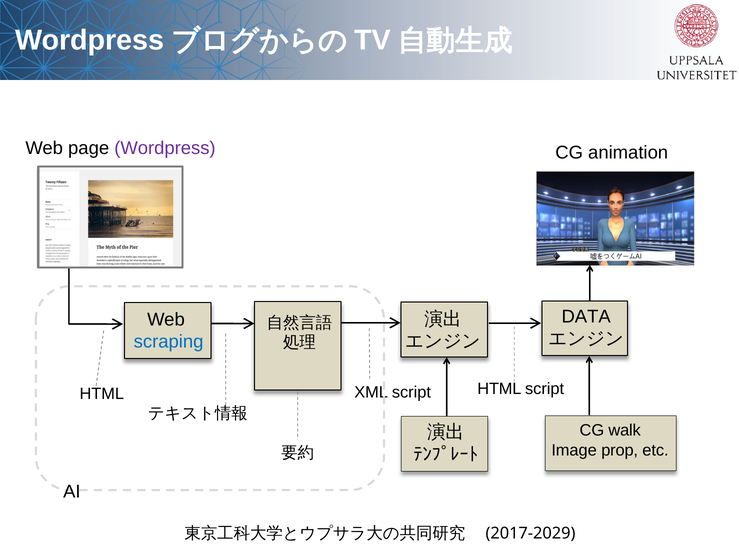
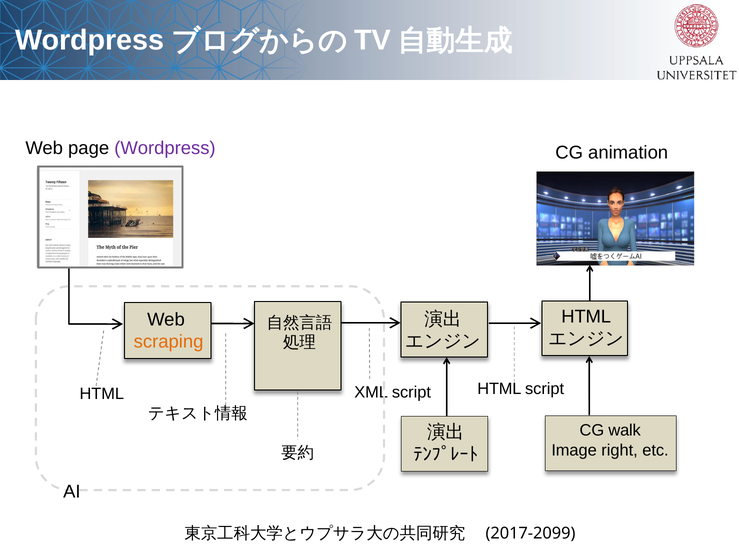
DATA at (586, 317): DATA -> HTML
scraping colour: blue -> orange
prop: prop -> right
2017-2029: 2017-2029 -> 2017-2099
